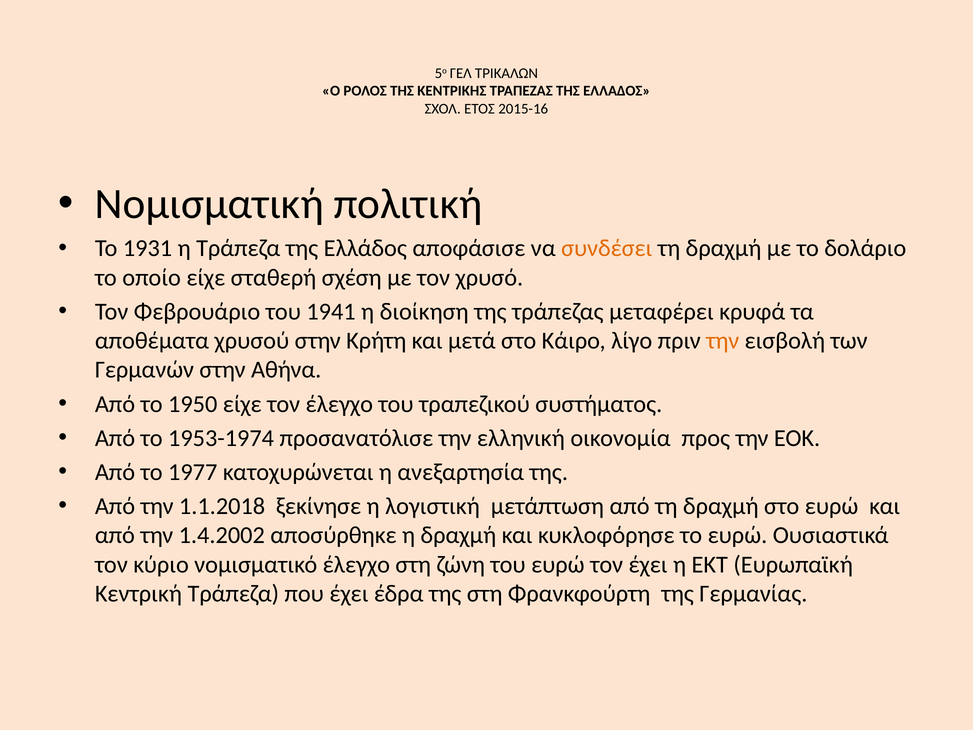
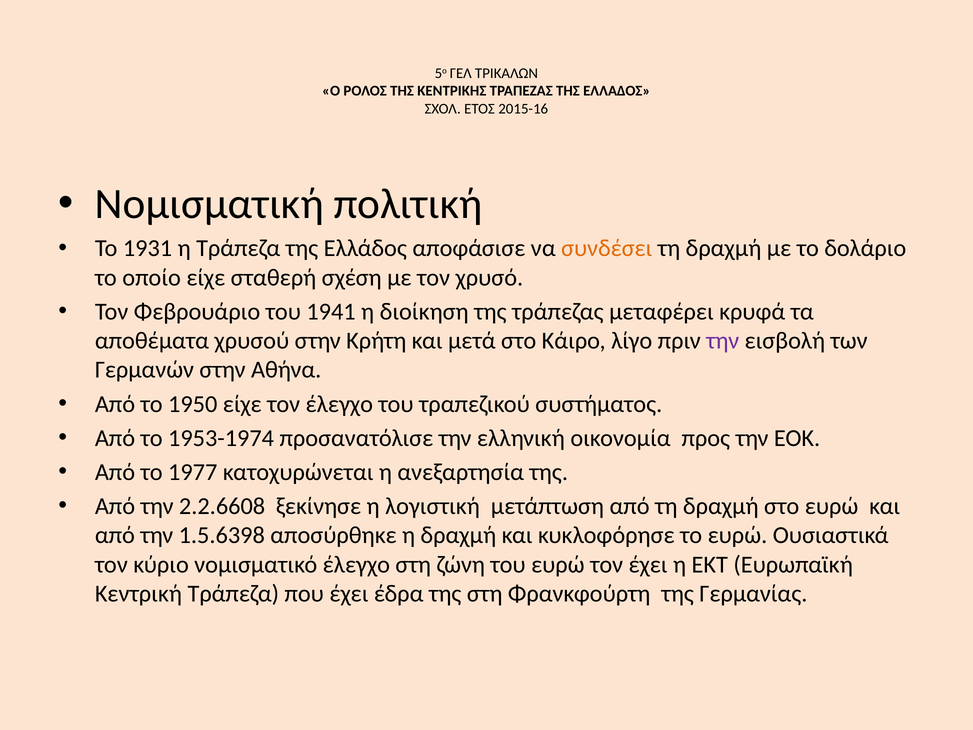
την at (723, 341) colour: orange -> purple
1.1.2018: 1.1.2018 -> 2.2.6608
1.4.2002: 1.4.2002 -> 1.5.6398
